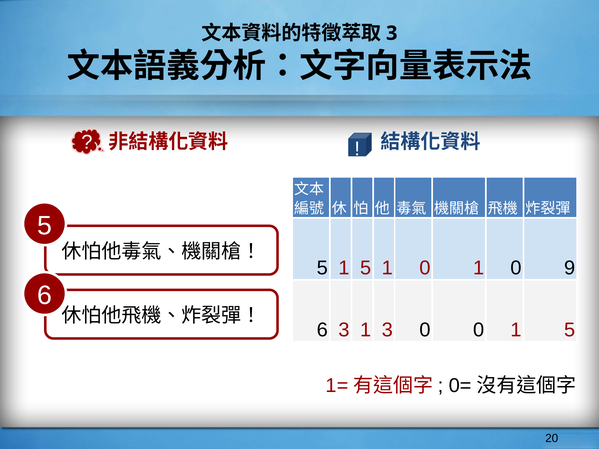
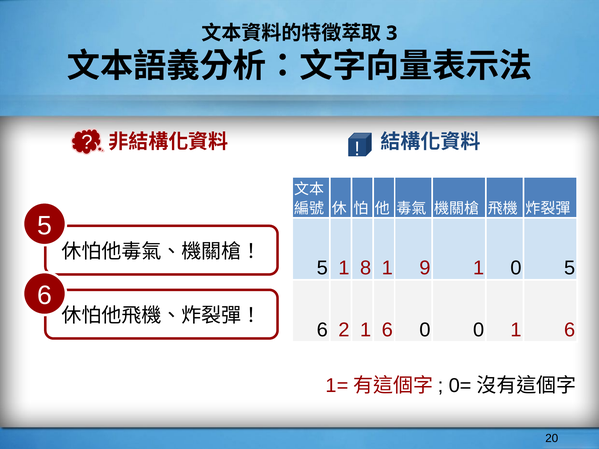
5 1 5: 5 -> 8
0 at (425, 268): 0 -> 9
0 9: 9 -> 5
6 3: 3 -> 2
3 at (387, 330): 3 -> 6
0 1 5: 5 -> 6
